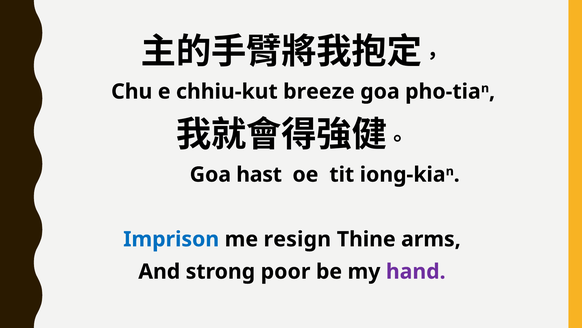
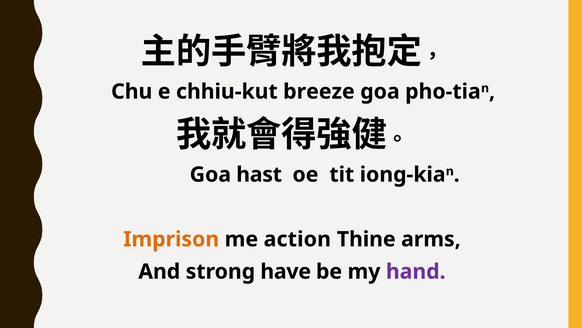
Imprison colour: blue -> orange
resign: resign -> action
poor: poor -> have
